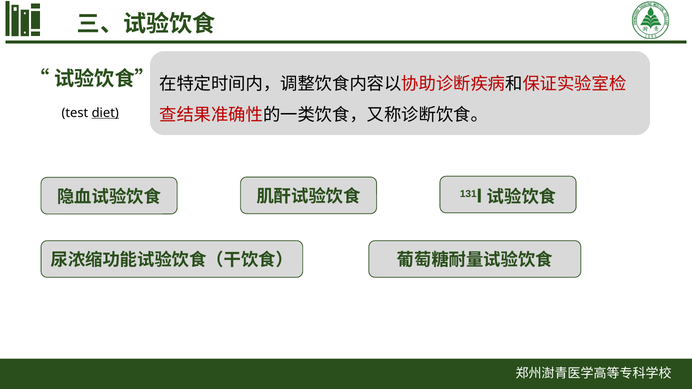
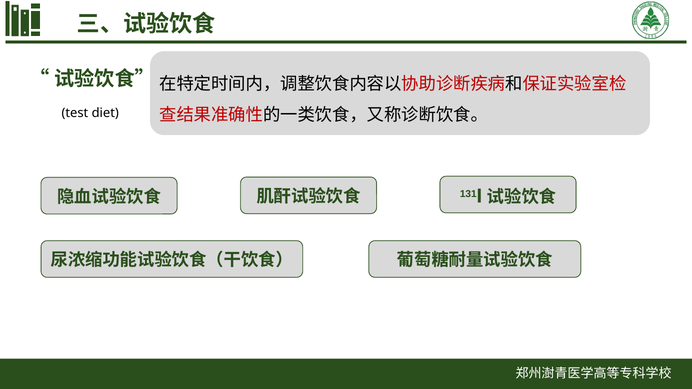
diet underline: present -> none
